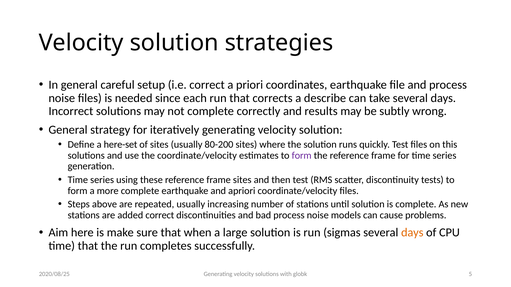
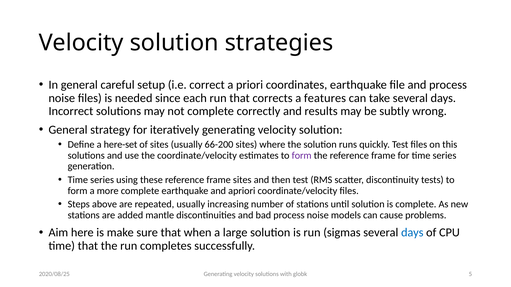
describe: describe -> features
80-200: 80-200 -> 66-200
added correct: correct -> mantle
days at (412, 233) colour: orange -> blue
